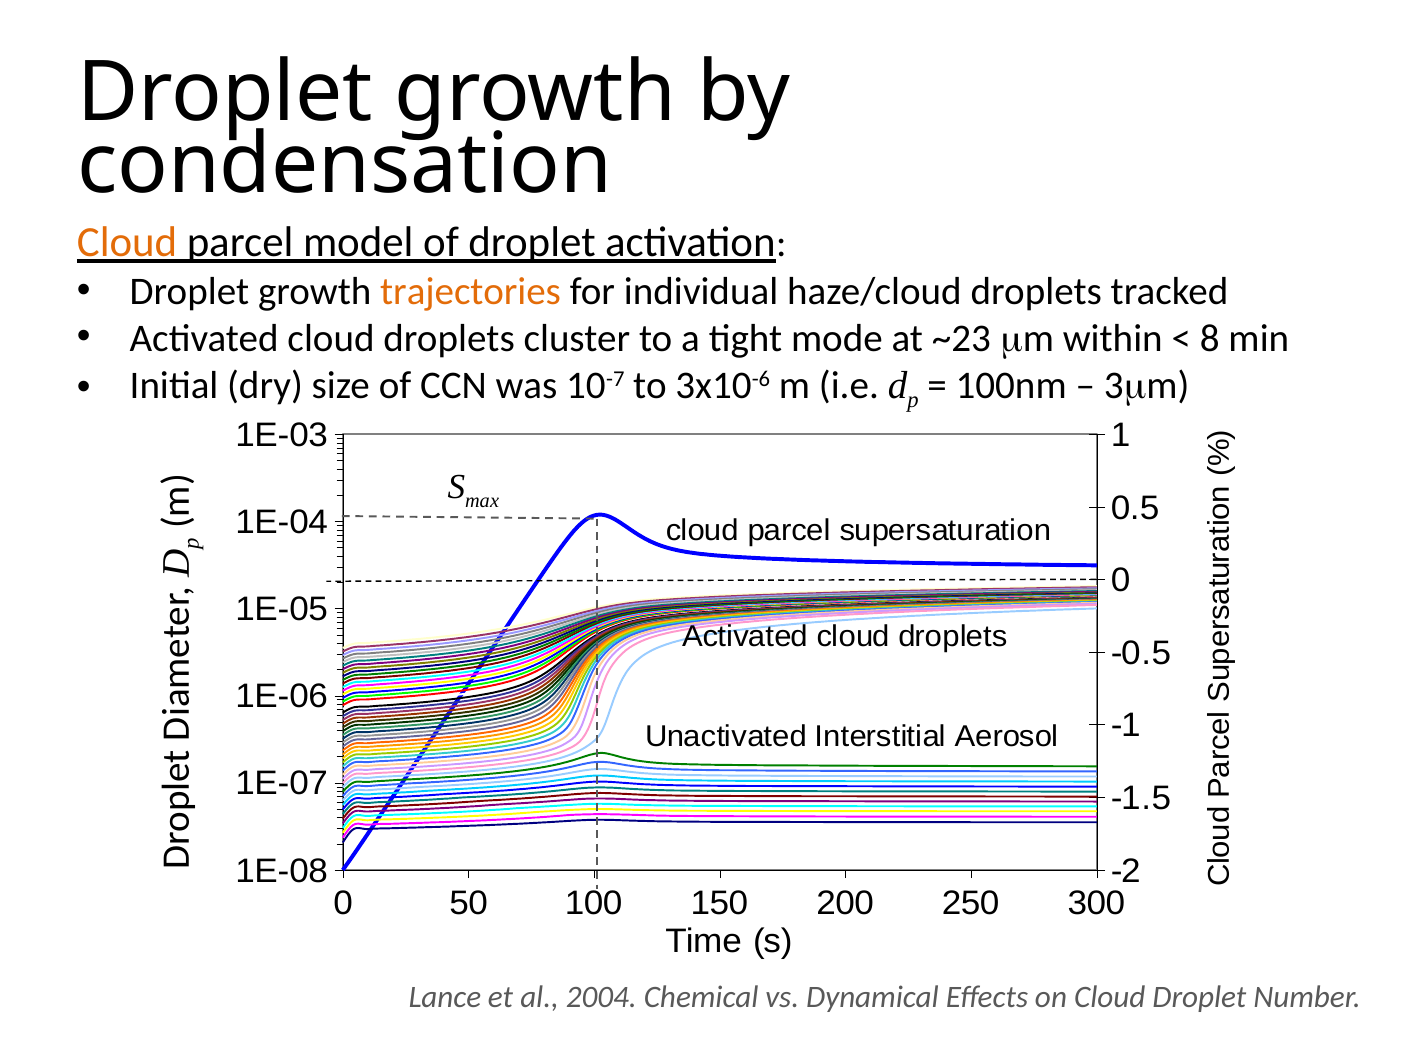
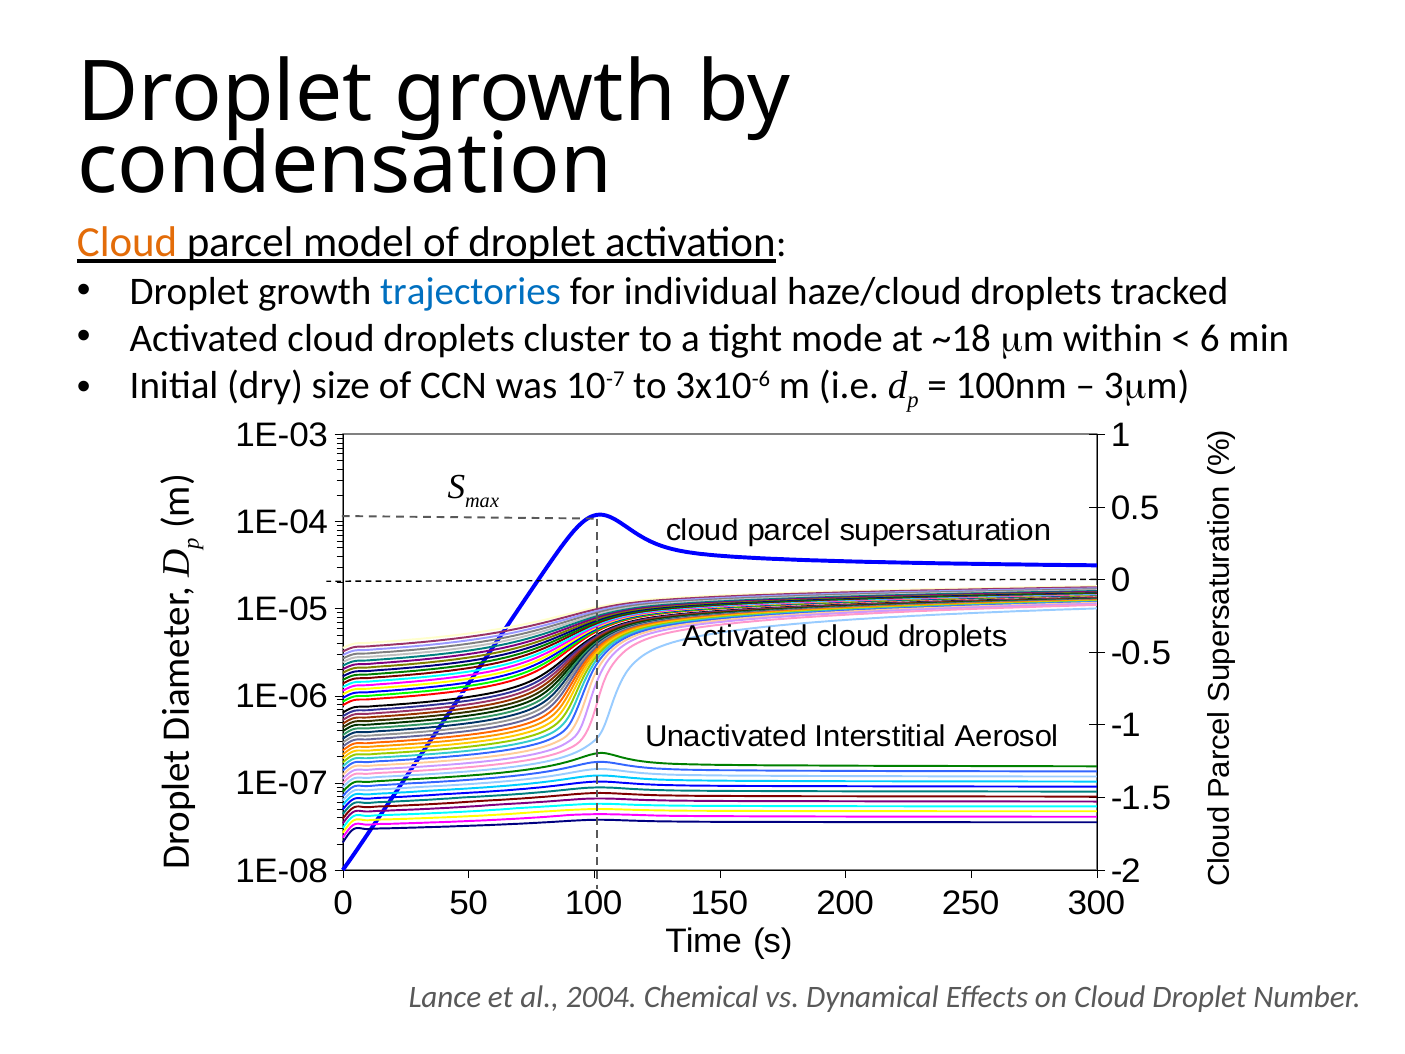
trajectories colour: orange -> blue
~23: ~23 -> ~18
8: 8 -> 6
